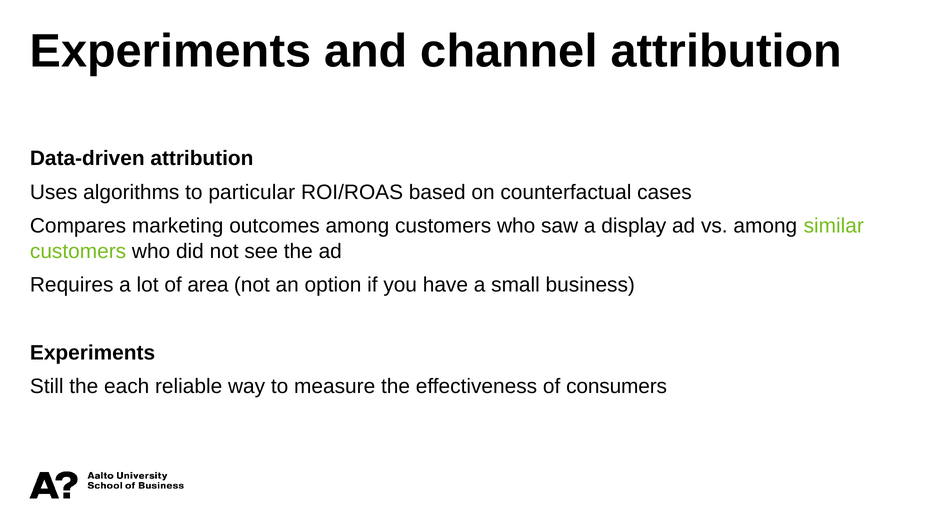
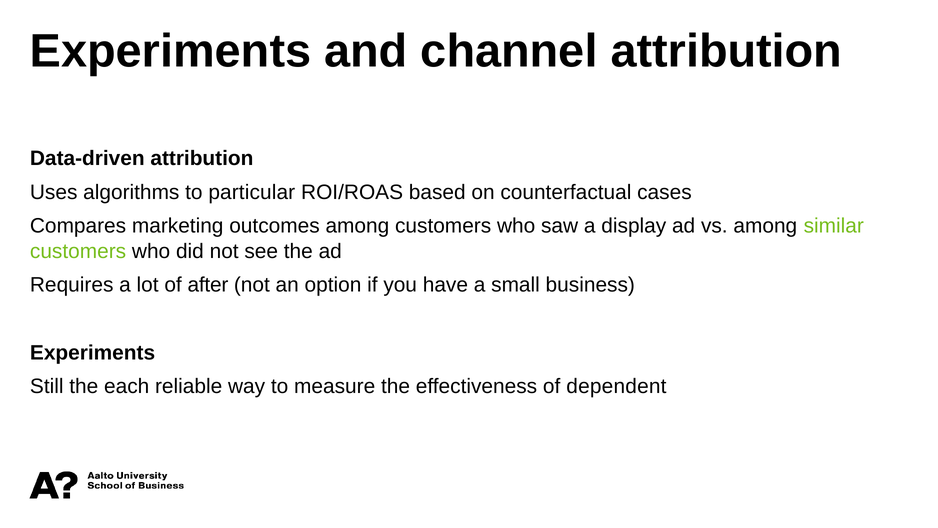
area: area -> after
consumers: consumers -> dependent
